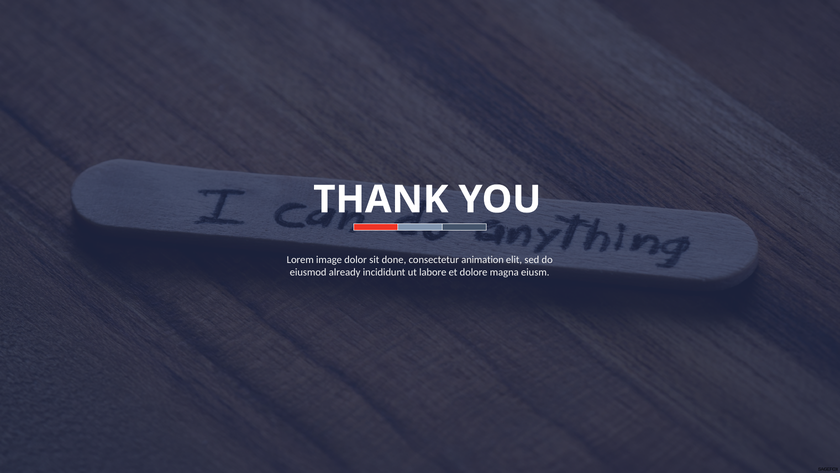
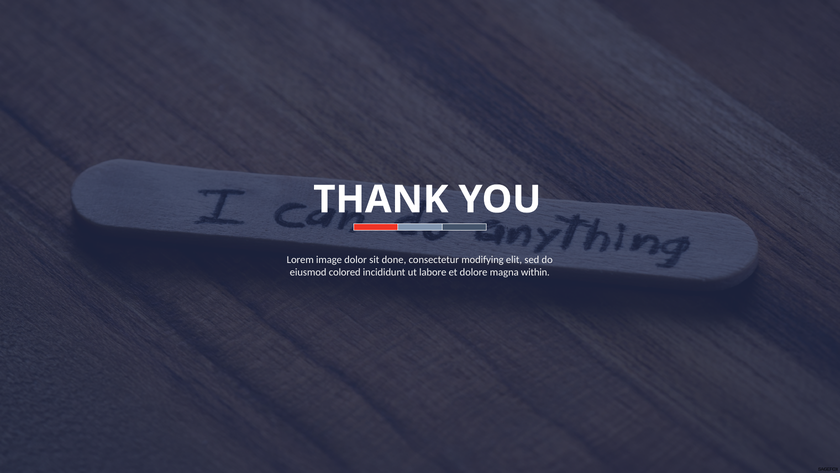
animation: animation -> modifying
already: already -> colored
eiusm: eiusm -> within
